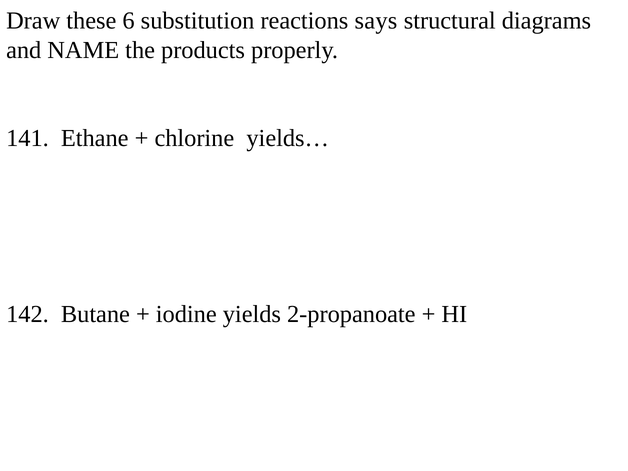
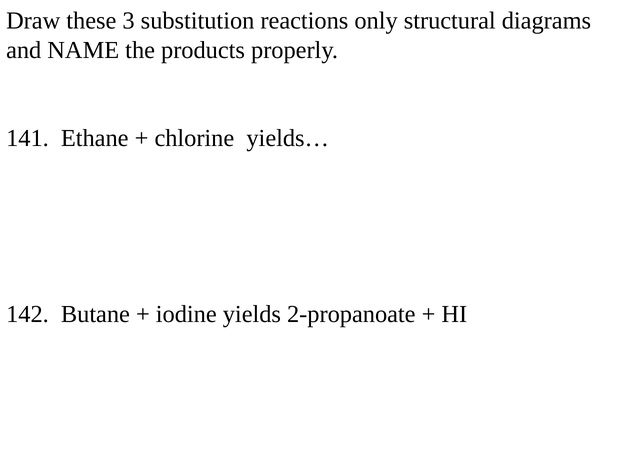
6: 6 -> 3
says: says -> only
